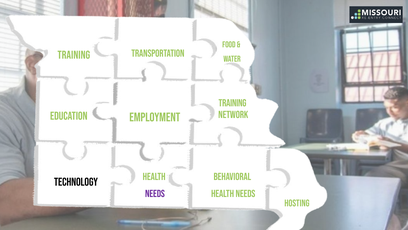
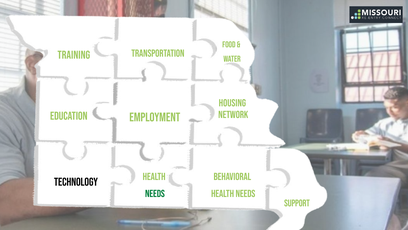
Training at (232, 103): Training -> Housing
needs at (155, 193) colour: purple -> green
Hosting: Hosting -> Support
